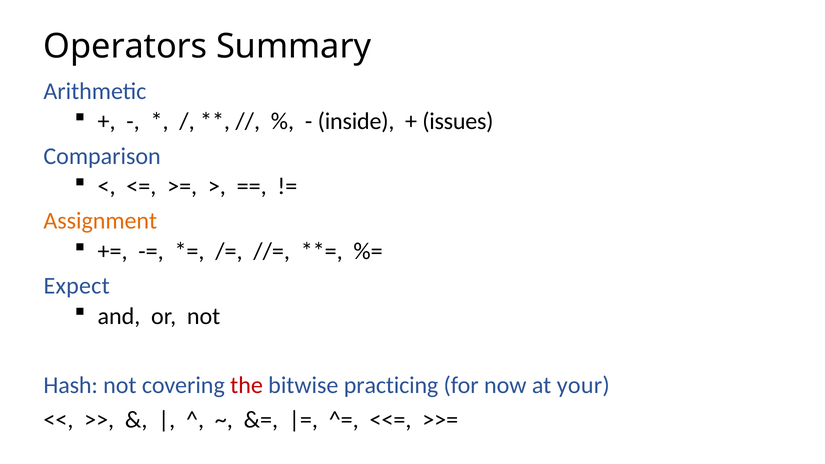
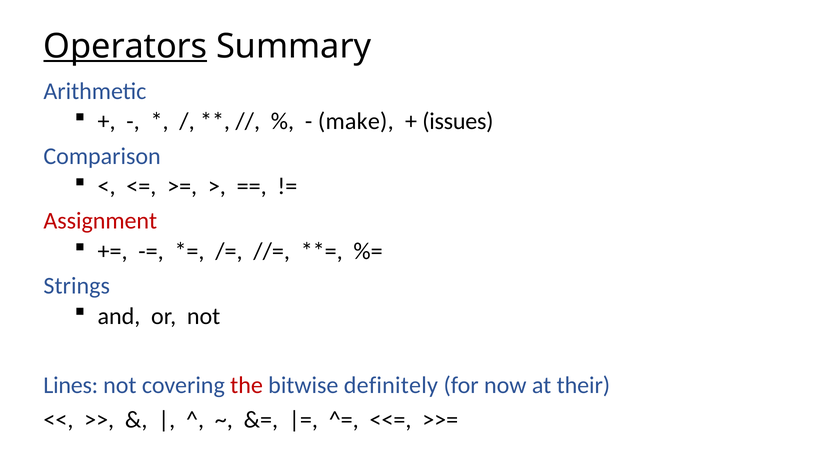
Operators underline: none -> present
inside: inside -> make
Assignment colour: orange -> red
Expect: Expect -> Strings
Hash: Hash -> Lines
practicing: practicing -> definitely
your: your -> their
